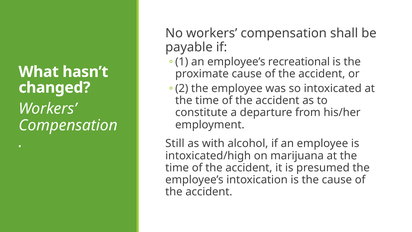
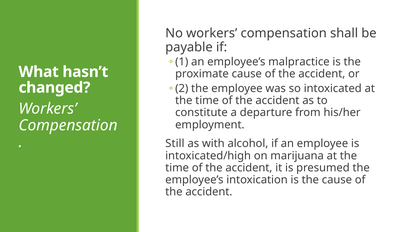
recreational: recreational -> malpractice
